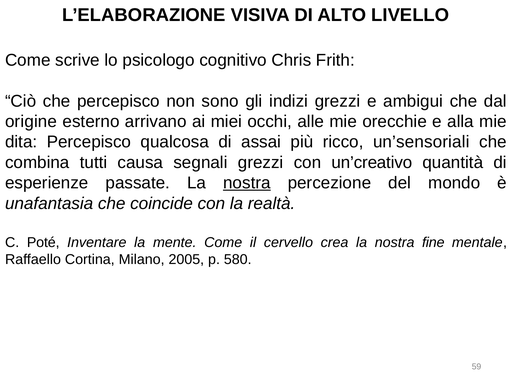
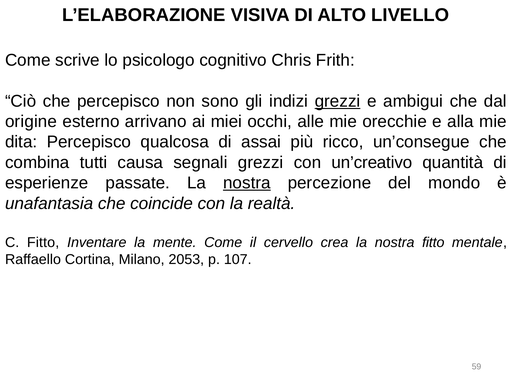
grezzi at (338, 101) underline: none -> present
un’sensoriali: un’sensoriali -> un’consegue
C Poté: Poté -> Fitto
nostra fine: fine -> fitto
2005: 2005 -> 2053
580: 580 -> 107
